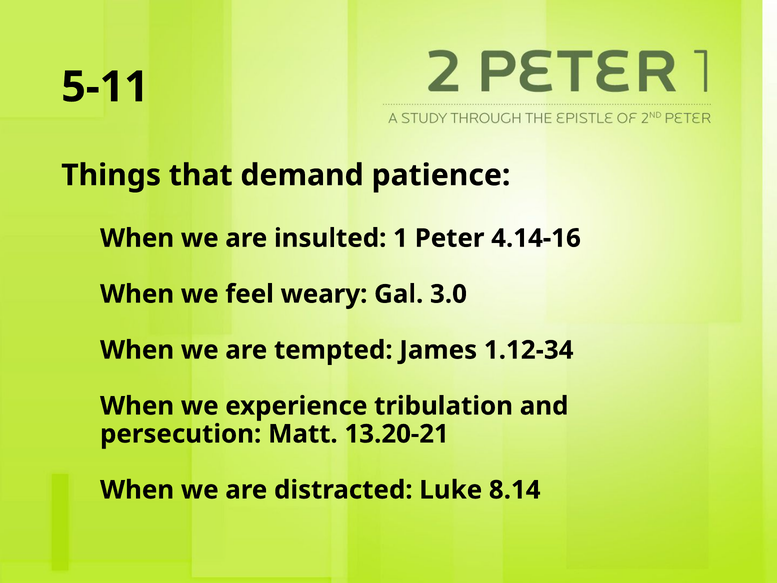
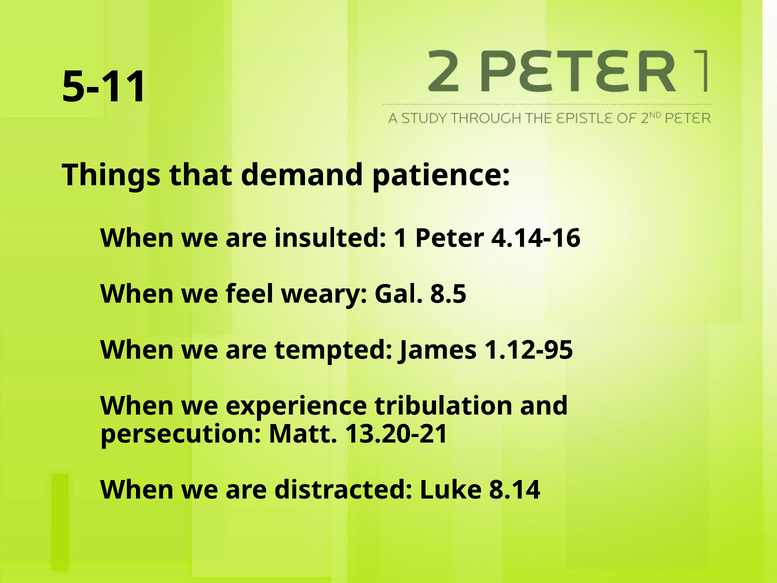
3.0: 3.0 -> 8.5
1.12-34: 1.12-34 -> 1.12-95
